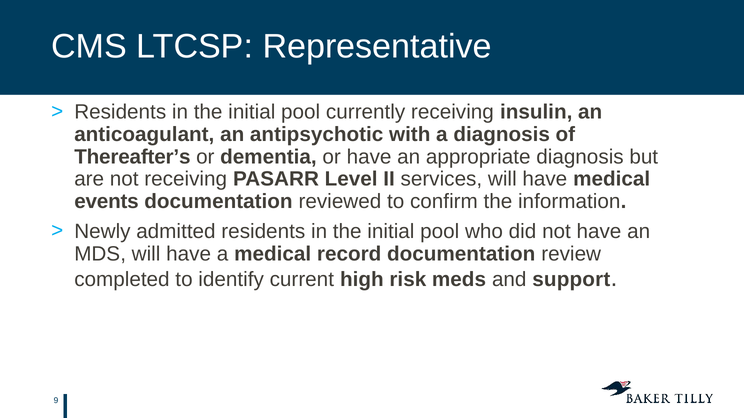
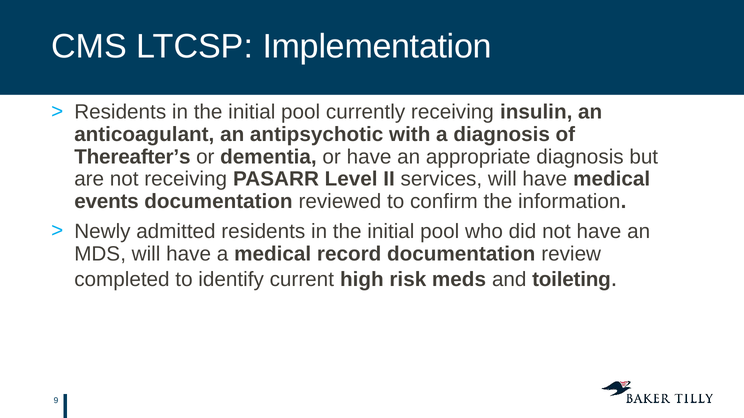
Representative: Representative -> Implementation
support: support -> toileting
